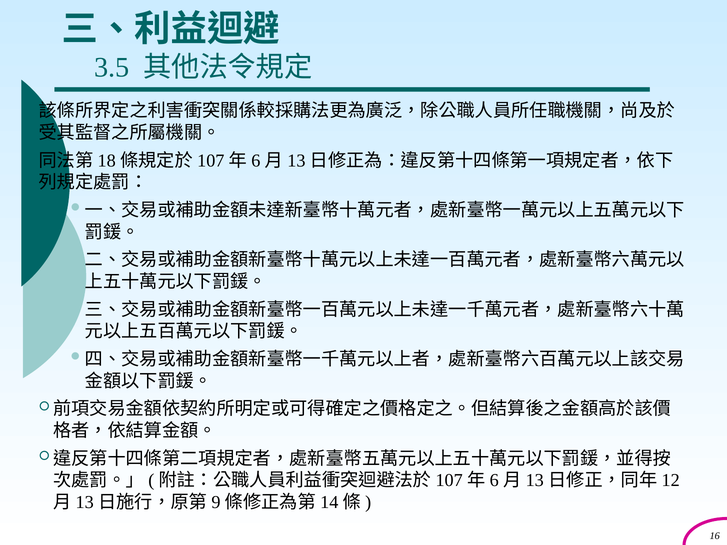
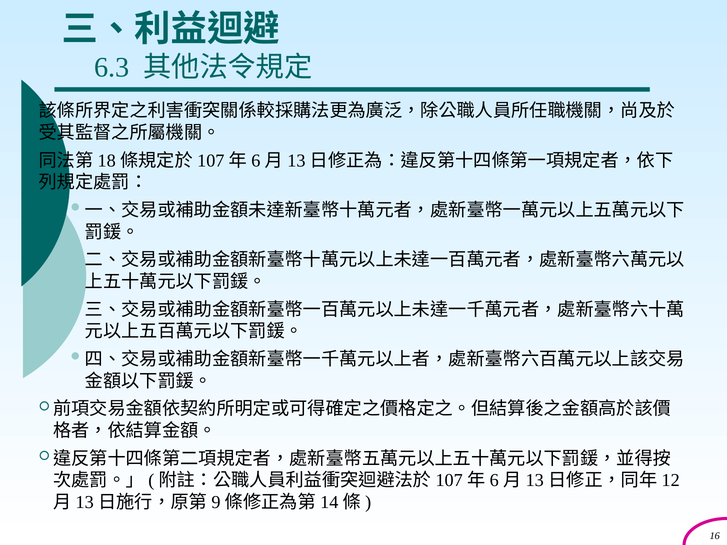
3.5: 3.5 -> 6.3
